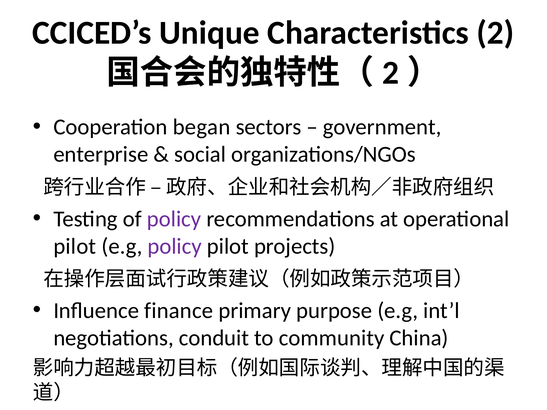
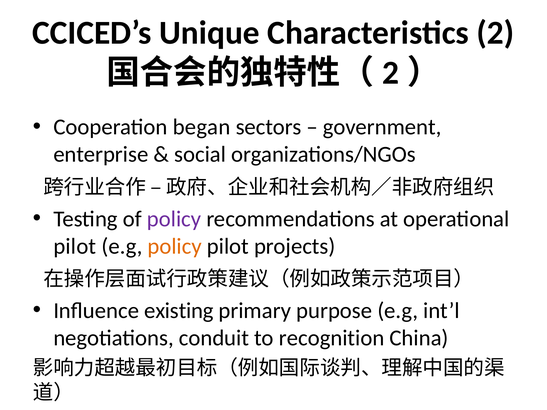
policy at (175, 246) colour: purple -> orange
finance: finance -> existing
community: community -> recognition
